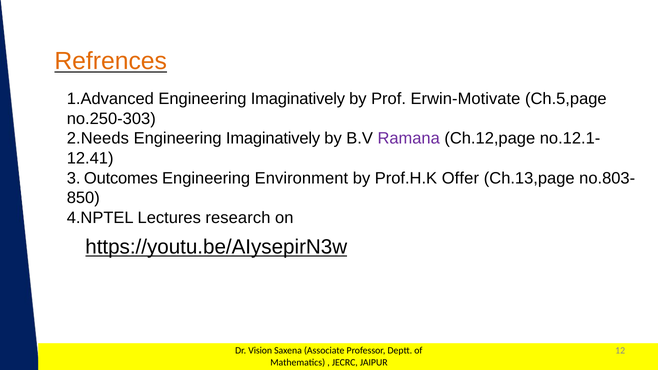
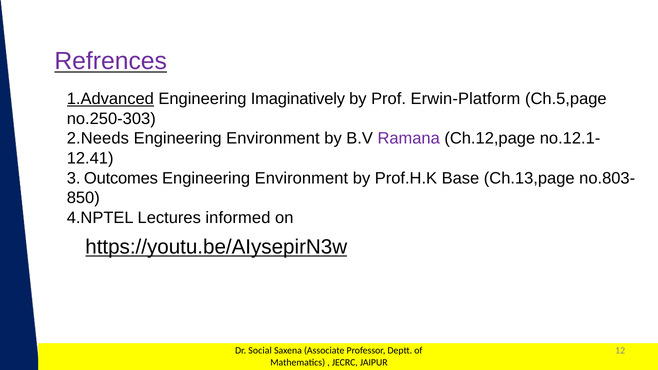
Refrences colour: orange -> purple
1.Advanced underline: none -> present
Erwin-Motivate: Erwin-Motivate -> Erwin-Platform
Imaginatively at (273, 139): Imaginatively -> Environment
Offer: Offer -> Base
research: research -> informed
Vision: Vision -> Social
